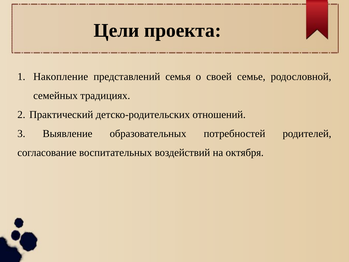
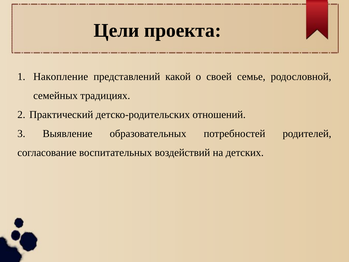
семья: семья -> какой
октября: октября -> детских
